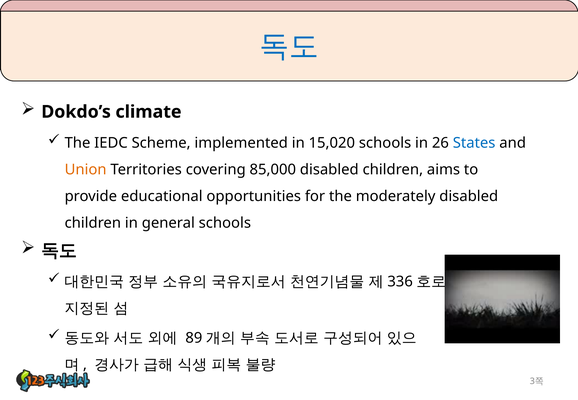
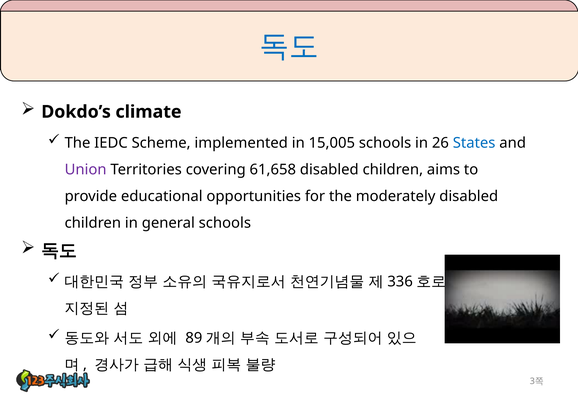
15,020: 15,020 -> 15,005
Union colour: orange -> purple
85,000: 85,000 -> 61,658
